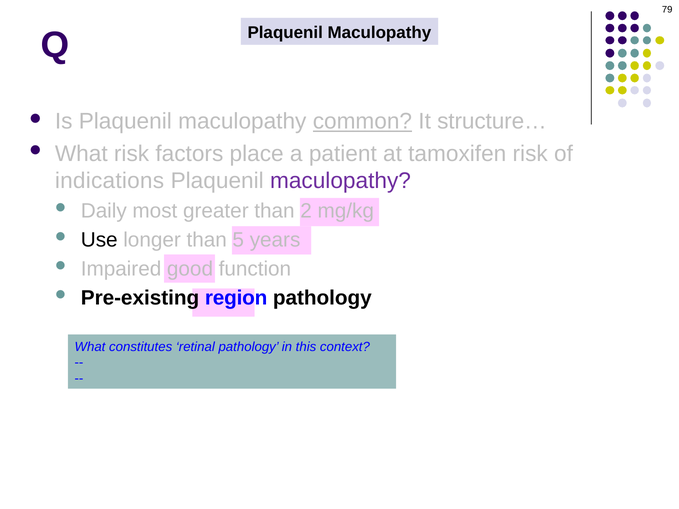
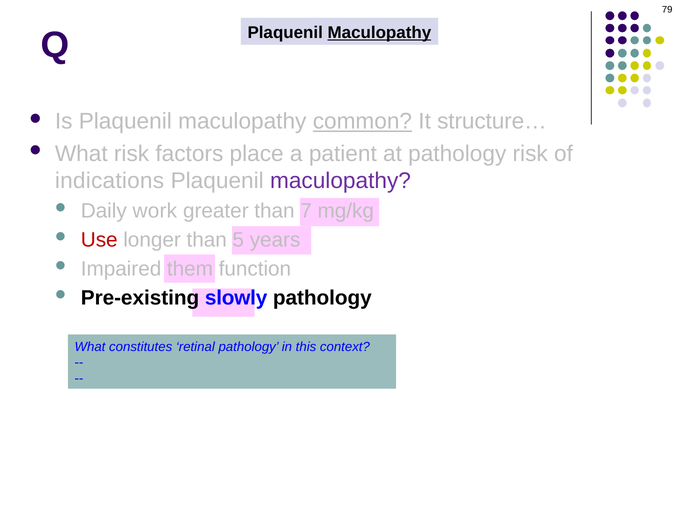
Maculopathy at (379, 33) underline: none -> present
at tamoxifen: tamoxifen -> pathology
most: most -> work
2: 2 -> 7
Use colour: black -> red
good: good -> them
region: region -> slowly
